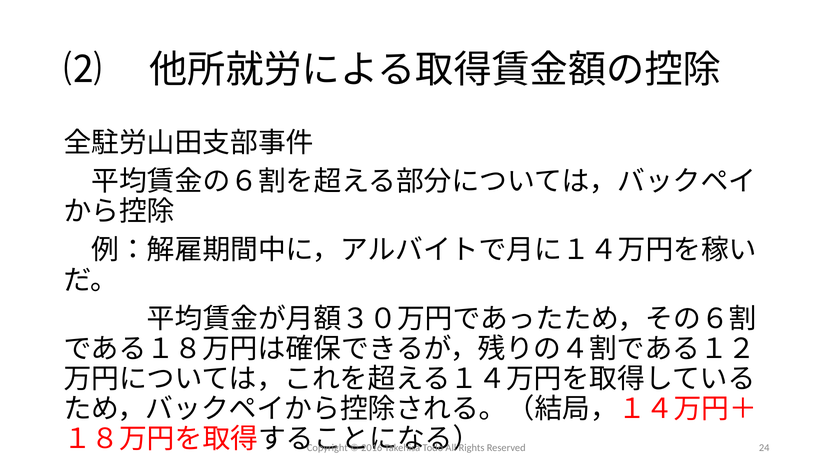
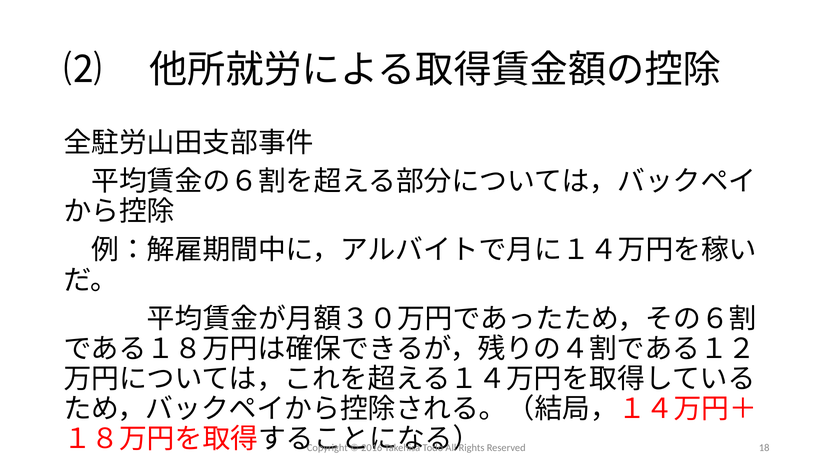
24: 24 -> 18
